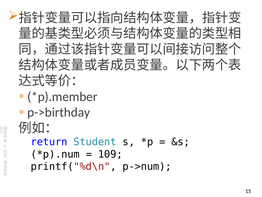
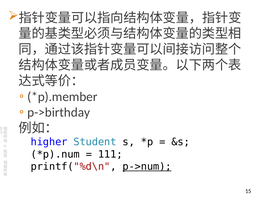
return: return -> higher
109: 109 -> 111
p->num underline: none -> present
